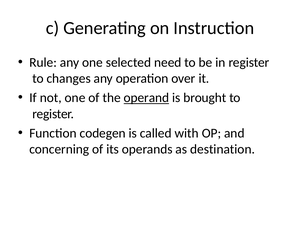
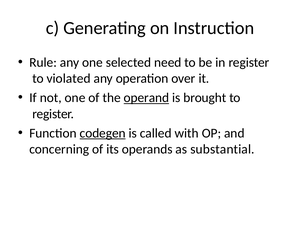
changes: changes -> violated
codegen underline: none -> present
destination: destination -> substantial
